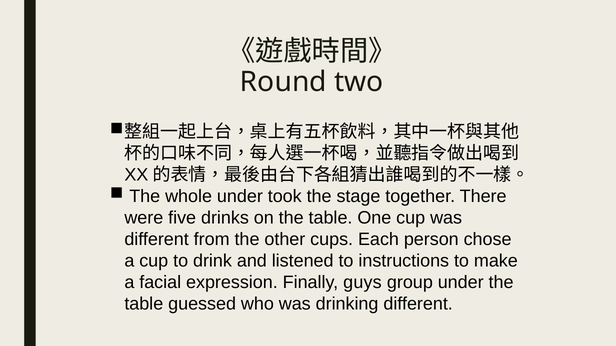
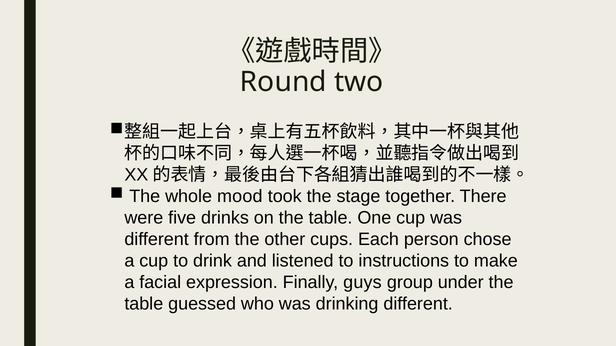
whole under: under -> mood
